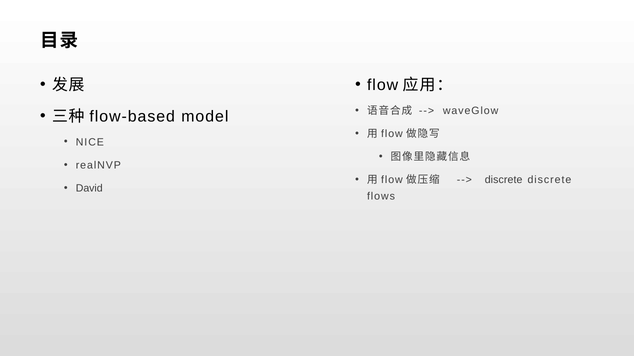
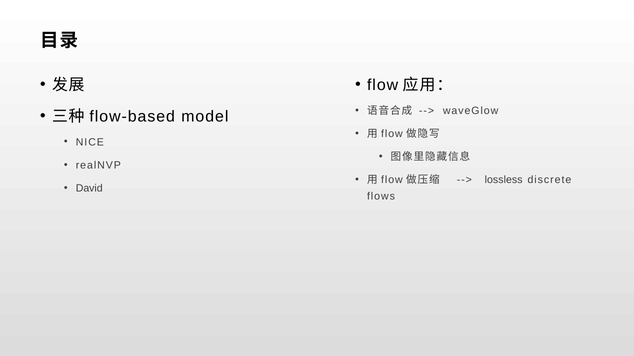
discrete at (504, 180): discrete -> lossless
